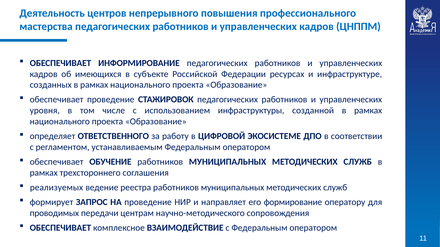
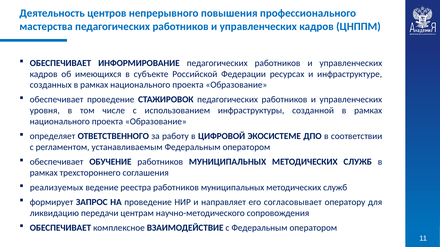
формирование: формирование -> согласовывает
проводимых: проводимых -> ликвидацию
